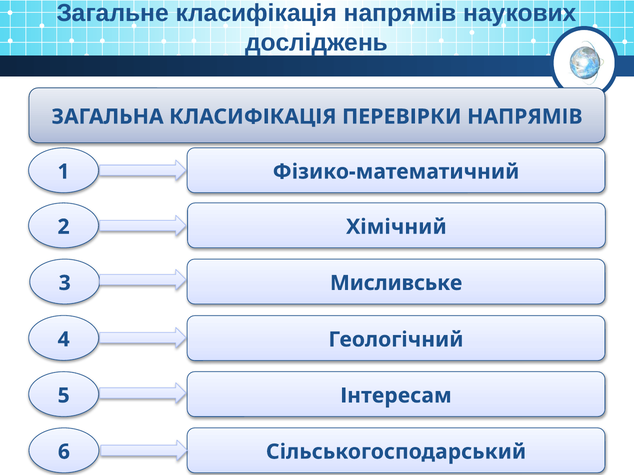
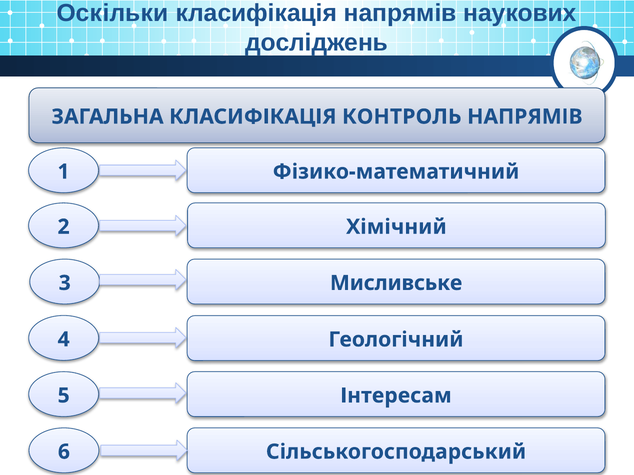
Загальне: Загальне -> Оскільки
ПЕРЕВІРКИ: ПЕРЕВІРКИ -> КОНТРОЛЬ
